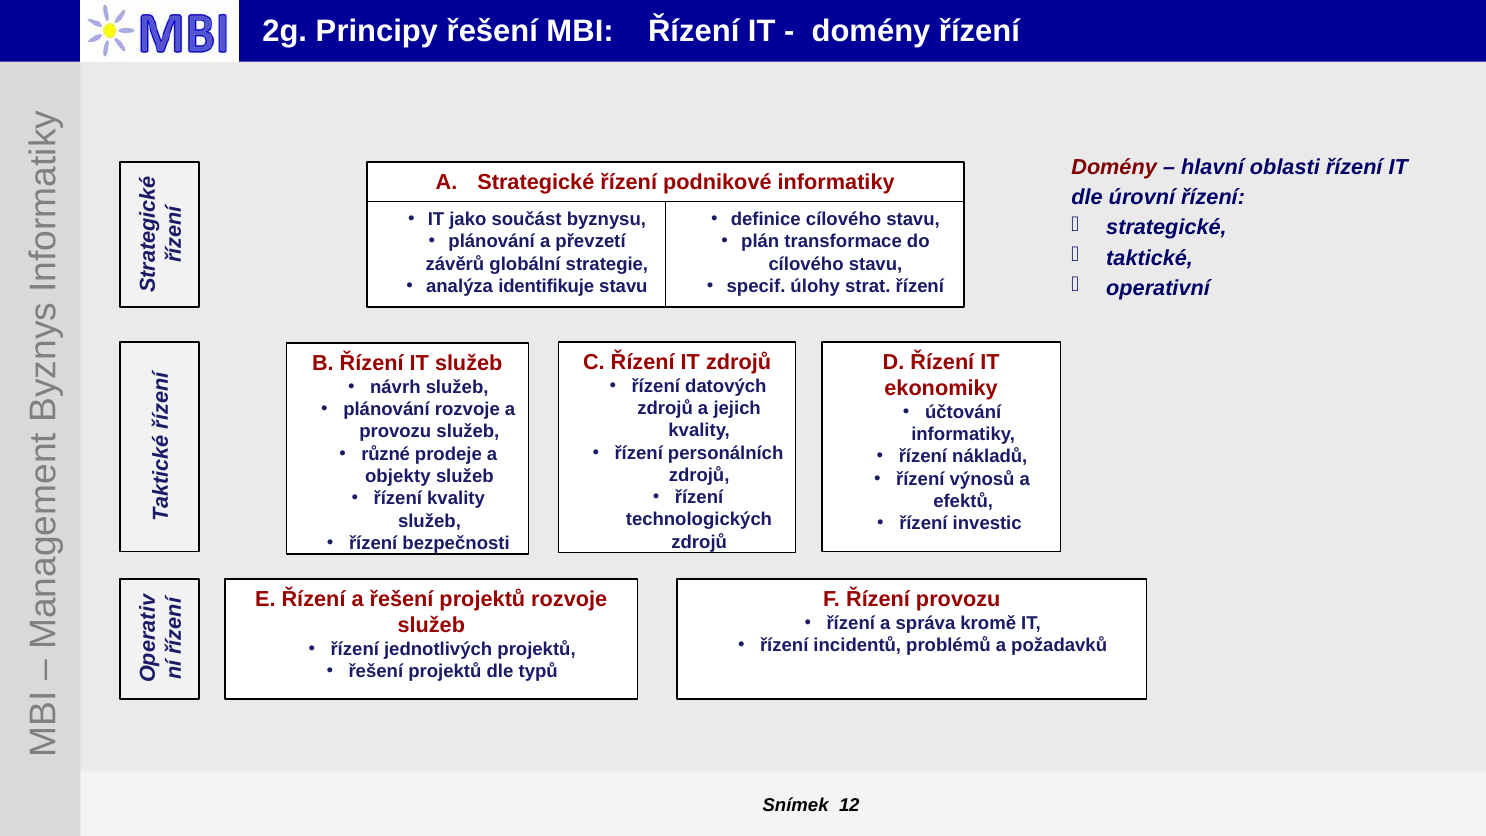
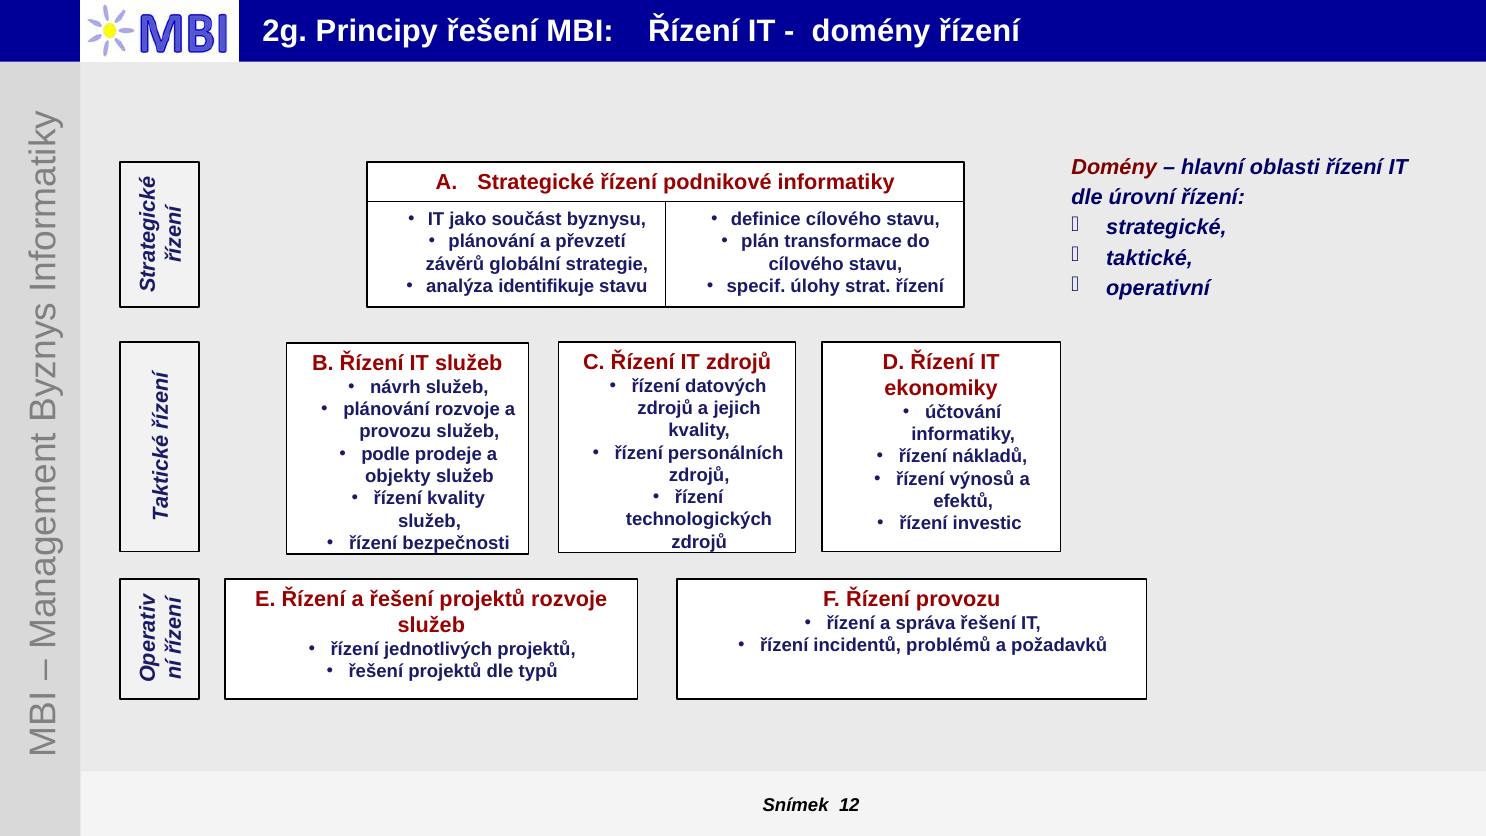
různé: různé -> podle
správa kromě: kromě -> řešení
